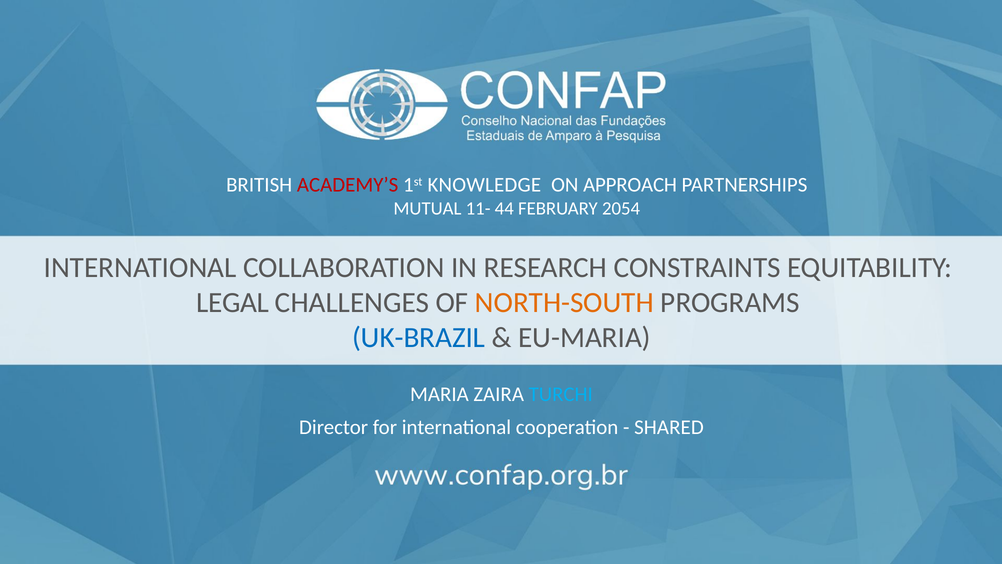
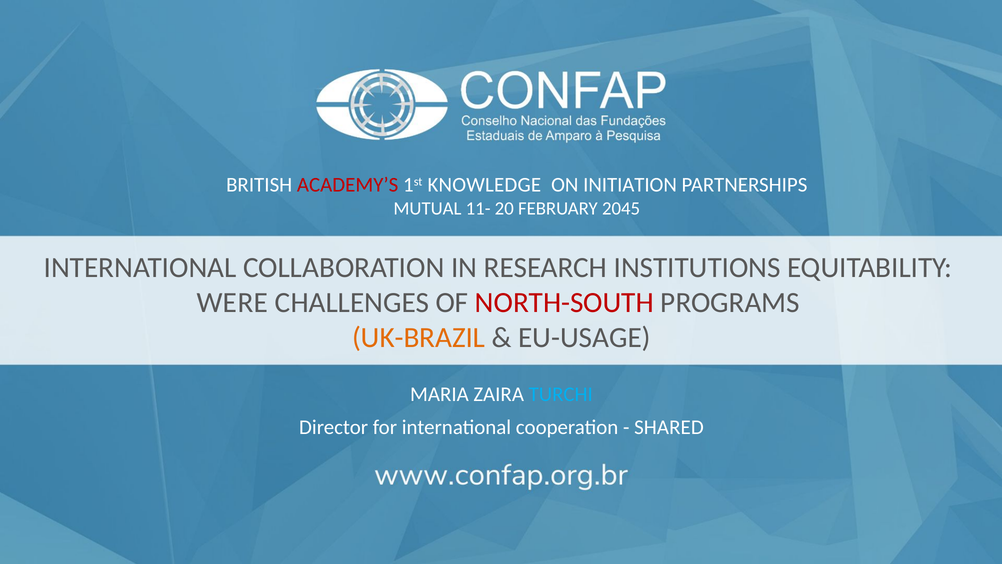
APPROACH: APPROACH -> INITIATION
44: 44 -> 20
2054: 2054 -> 2045
CONSTRAINTS: CONSTRAINTS -> INSTITUTIONS
LEGAL: LEGAL -> WERE
NORTH-SOUTH colour: orange -> red
UK-BRAZIL colour: blue -> orange
EU-MARIA: EU-MARIA -> EU-USAGE
